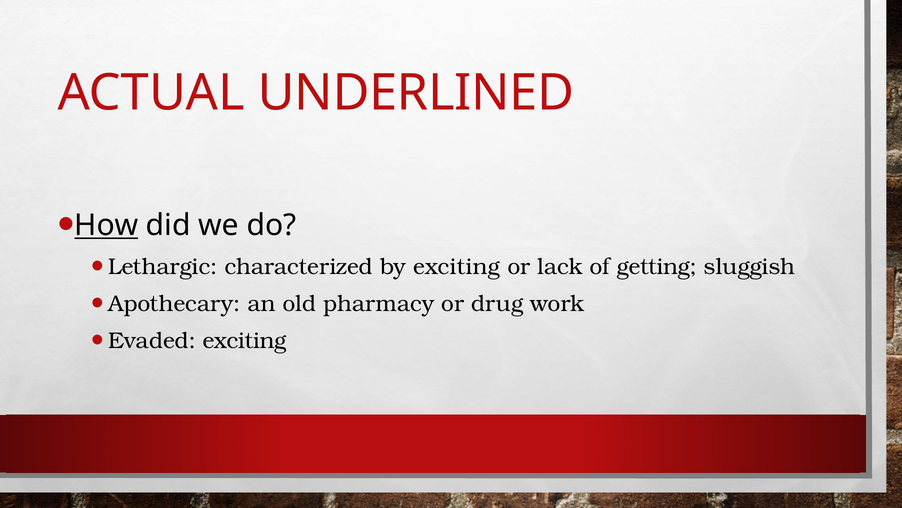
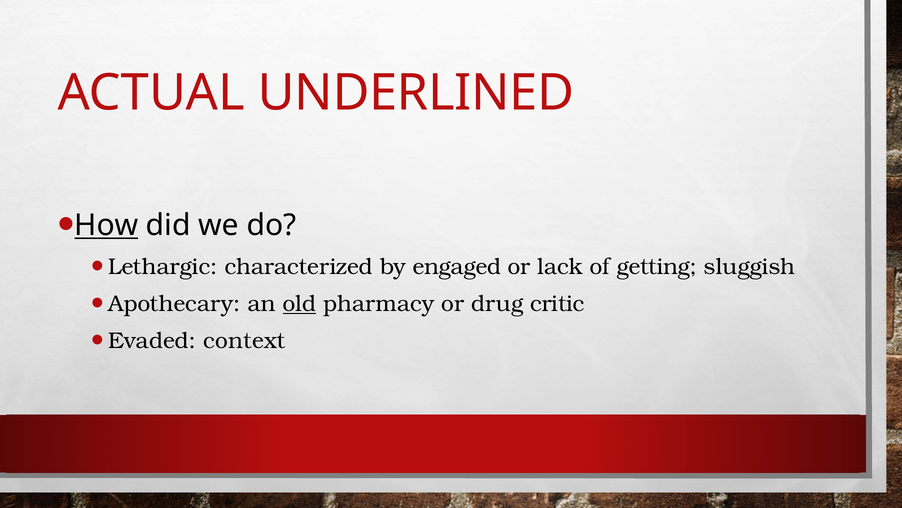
by exciting: exciting -> engaged
old underline: none -> present
work: work -> critic
Evaded exciting: exciting -> context
